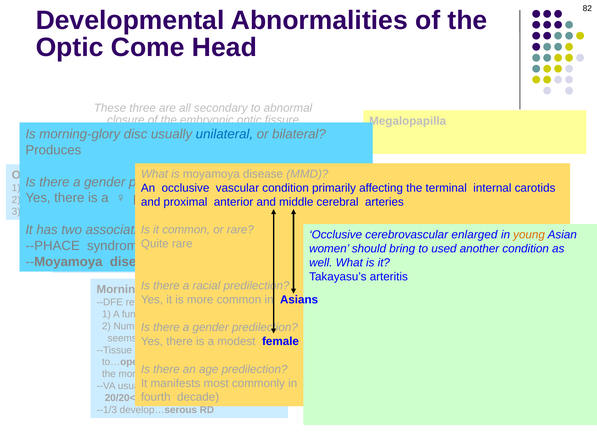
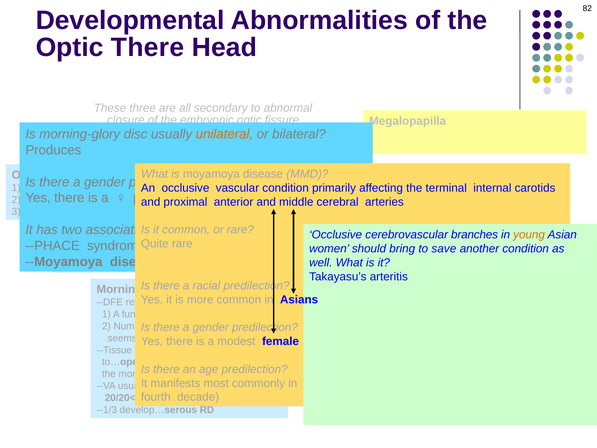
Optic Come: Come -> There
unilateral colour: blue -> orange
cerebrovascular enlarged: enlarged -> branches
used: used -> save
